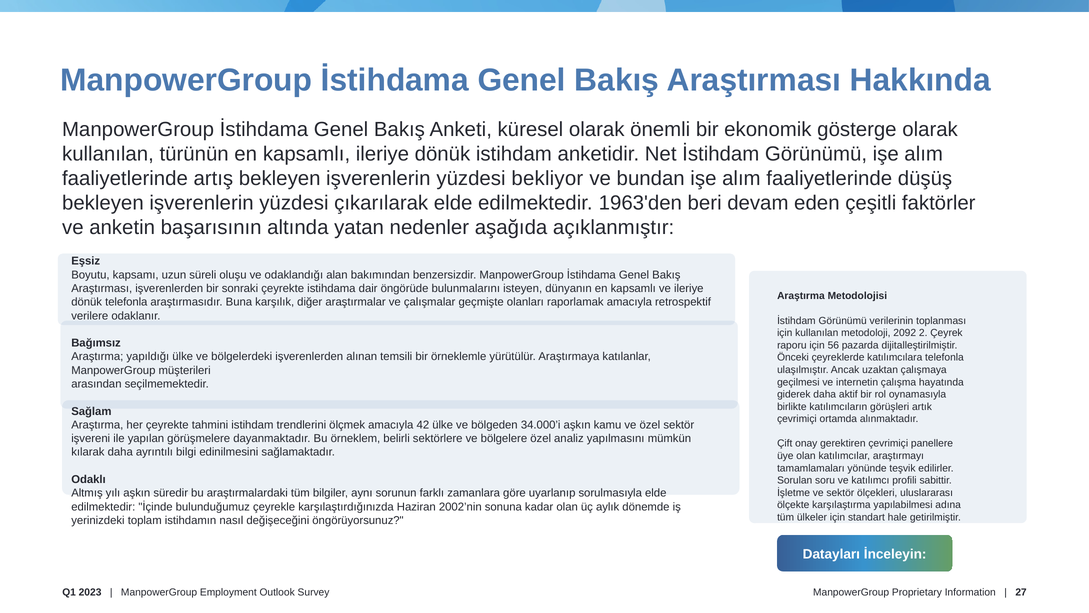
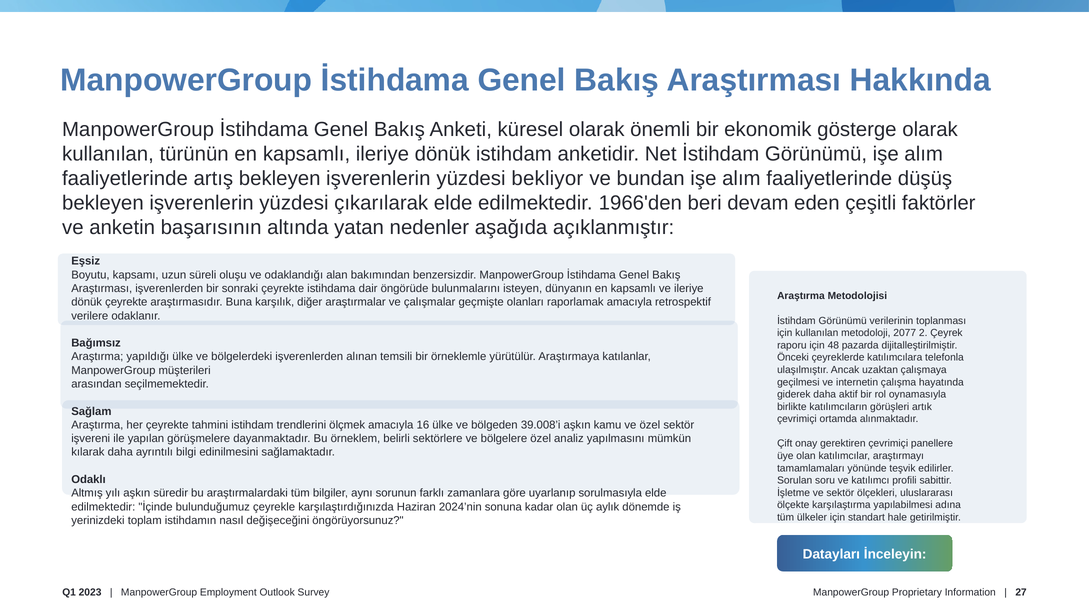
1963'den: 1963'den -> 1966'den
dönük telefonla: telefonla -> çeyrekte
2092: 2092 -> 2077
56: 56 -> 48
42: 42 -> 16
34.000’i: 34.000’i -> 39.008’i
2002’nin: 2002’nin -> 2024’nin
